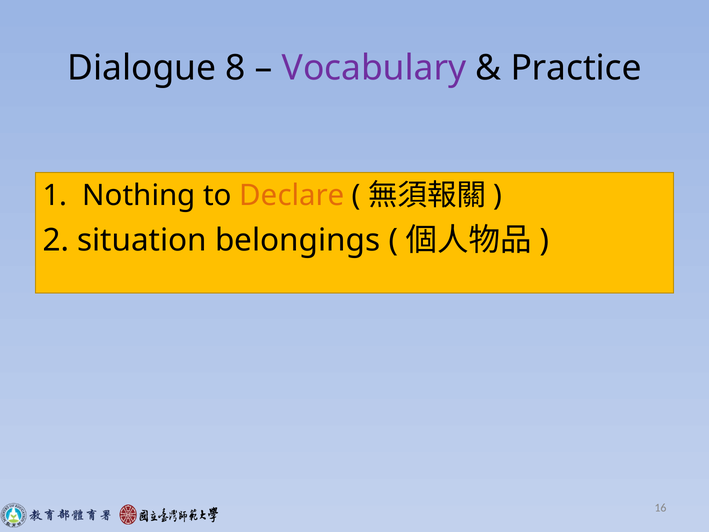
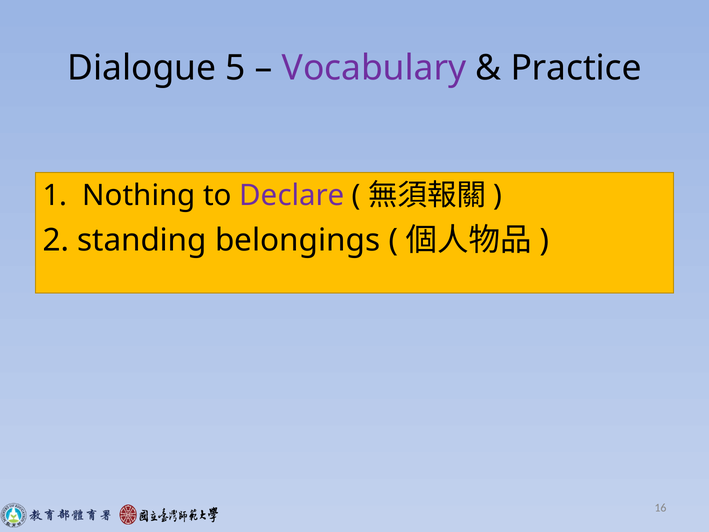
8: 8 -> 5
Declare colour: orange -> purple
situation: situation -> standing
